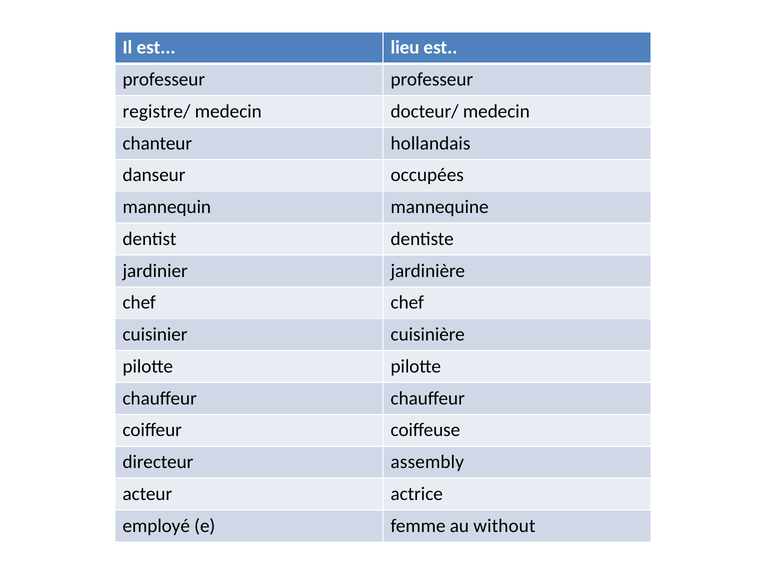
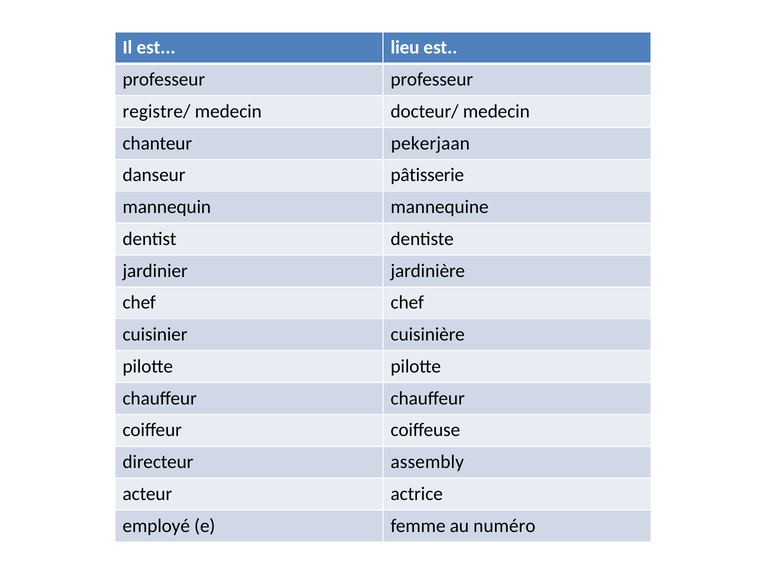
hollandais: hollandais -> pekerjaan
occupées: occupées -> pâtisserie
without: without -> numéro
